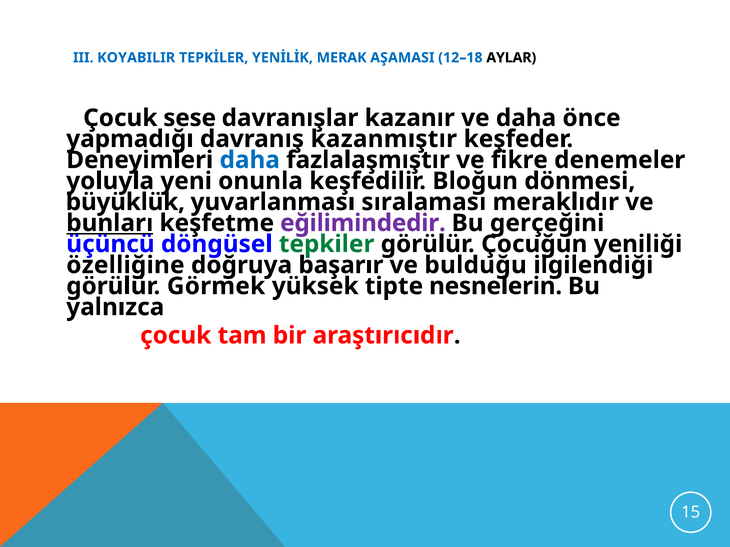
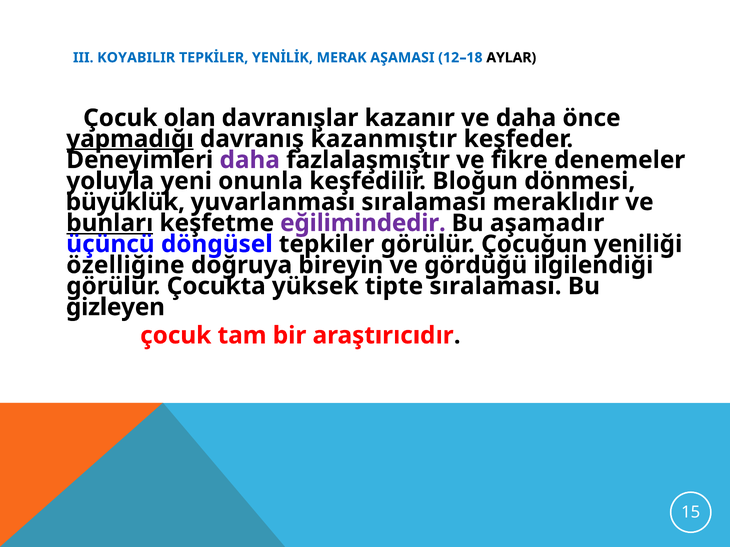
sese: sese -> olan
yapmadığı underline: none -> present
daha at (250, 160) colour: blue -> purple
gerçeğini: gerçeğini -> aşamadır
tepkiler colour: green -> black
başarır: başarır -> bireyin
bulduğu: bulduğu -> gördüğü
Görmek: Görmek -> Çocukta
tipte nesnelerin: nesnelerin -> sıralaması
yalnızca: yalnızca -> gizleyen
